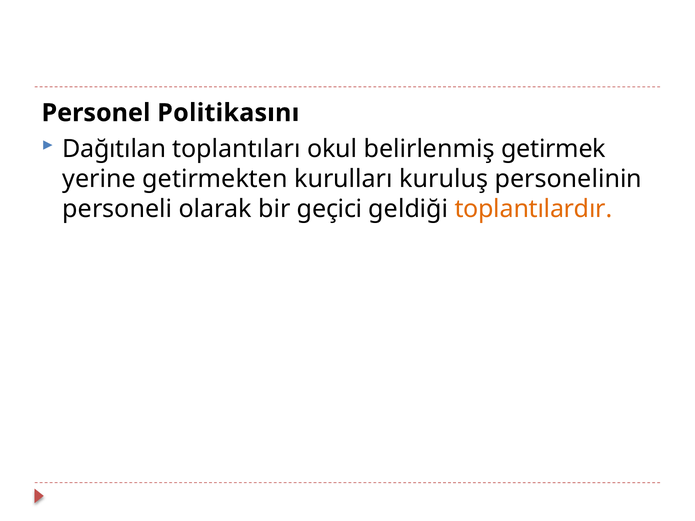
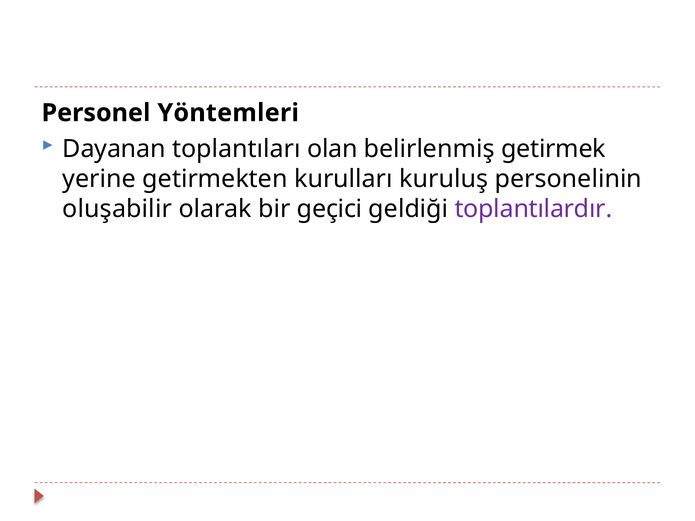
Politikasını: Politikasını -> Yöntemleri
Dağıtılan: Dağıtılan -> Dayanan
okul: okul -> olan
personeli: personeli -> oluşabilir
toplantılardır colour: orange -> purple
